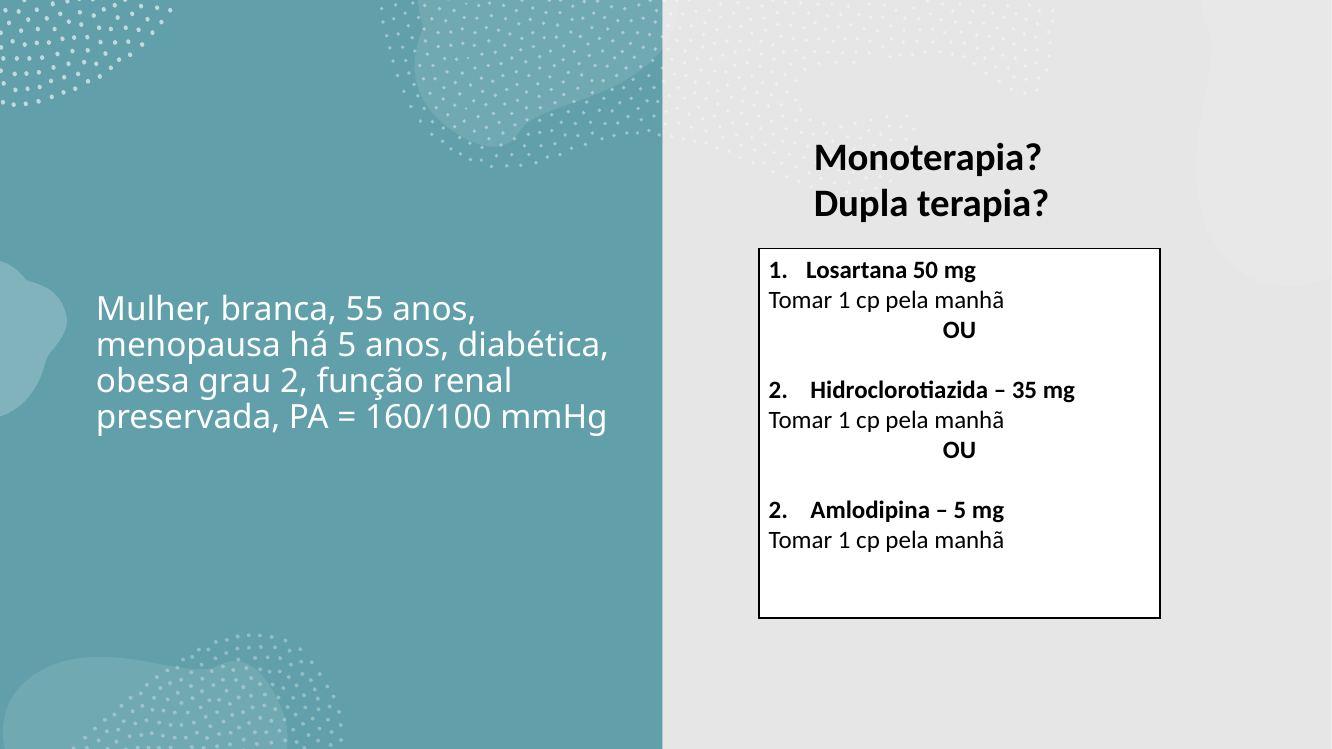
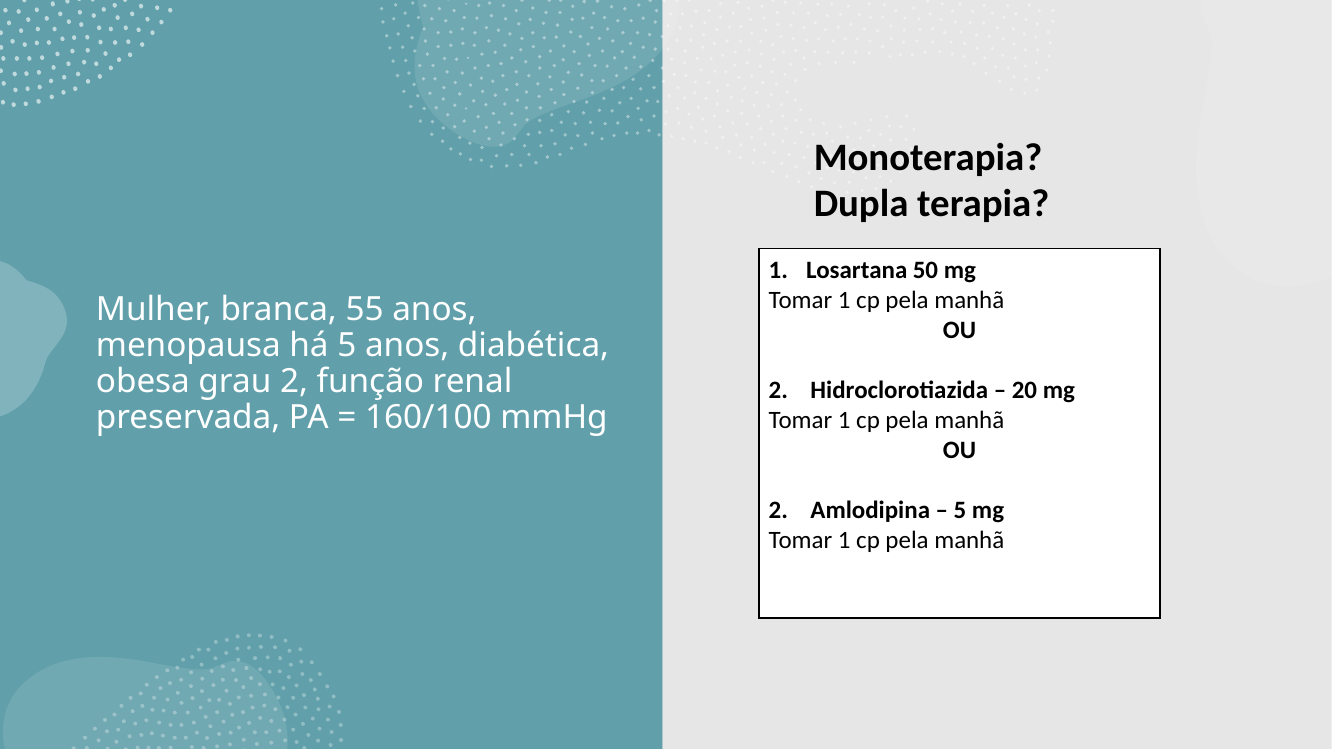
35: 35 -> 20
